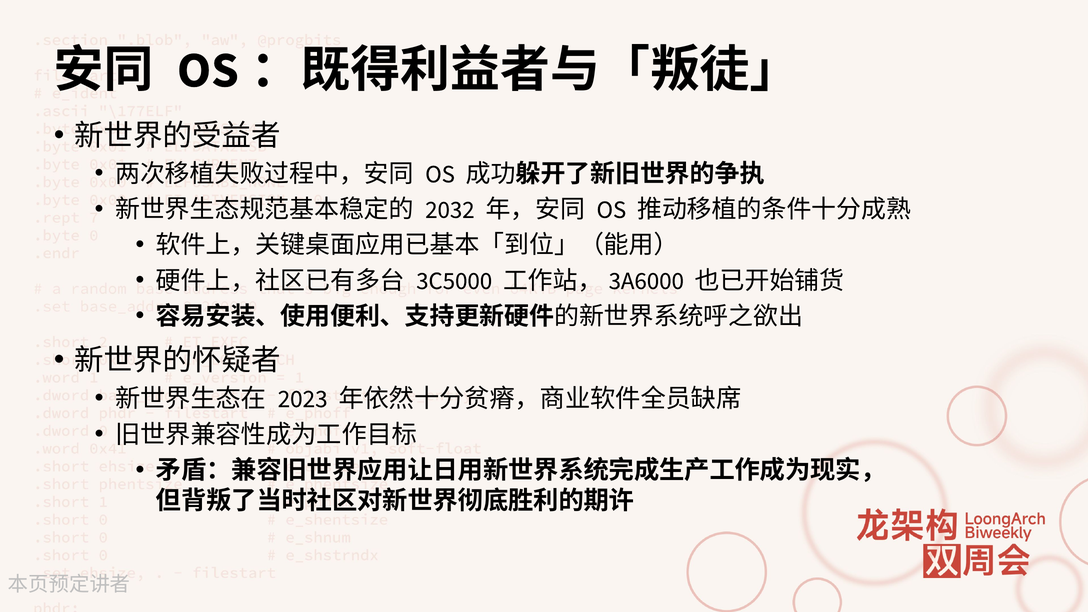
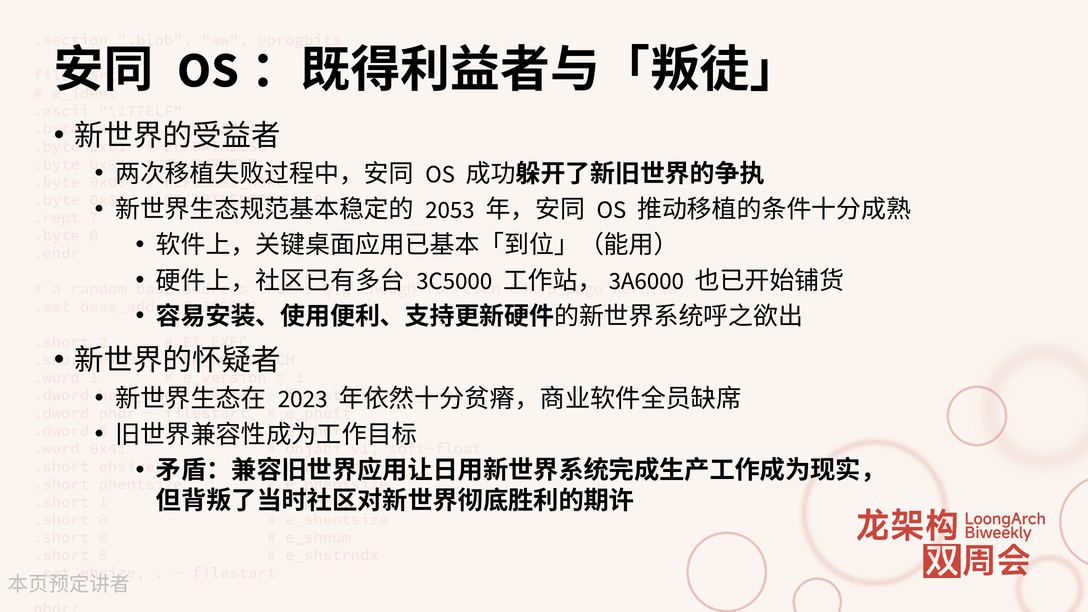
2032: 2032 -> 2053
